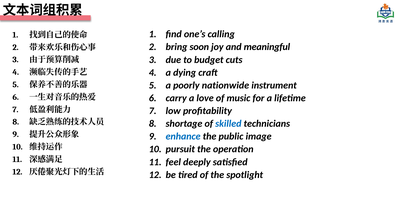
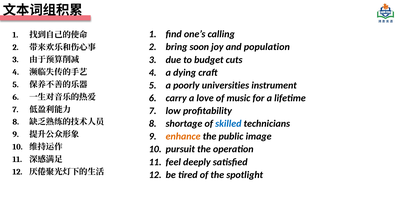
meaningful: meaningful -> population
nationwide: nationwide -> universities
enhance colour: blue -> orange
